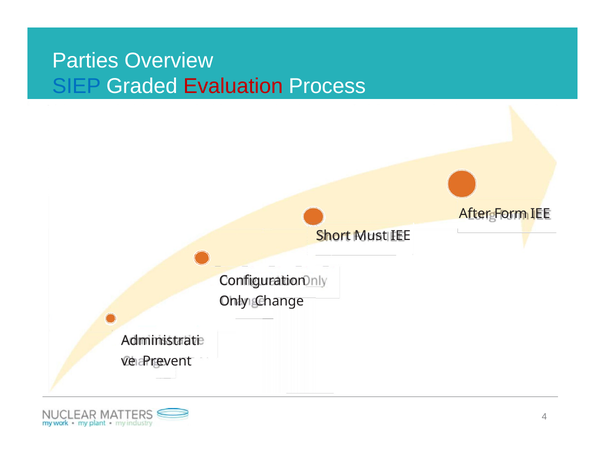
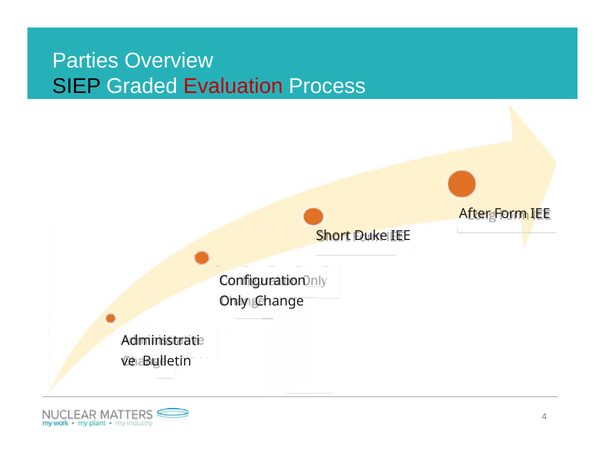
SIEP colour: blue -> black
Must: Must -> Duke
Prevent: Prevent -> Bulletin
